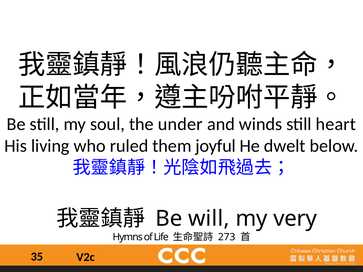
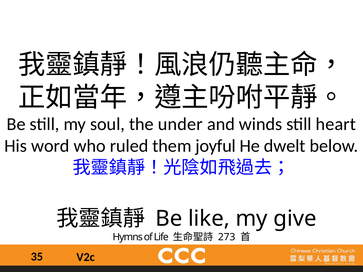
living: living -> word
will: will -> like
very: very -> give
